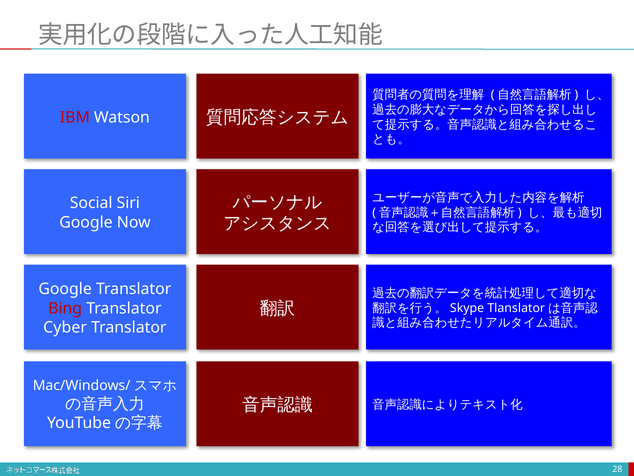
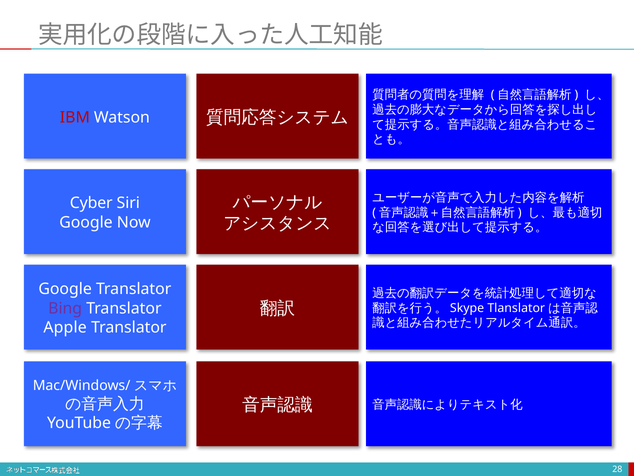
Social: Social -> Cyber
Bing colour: red -> purple
Cyber: Cyber -> Apple
